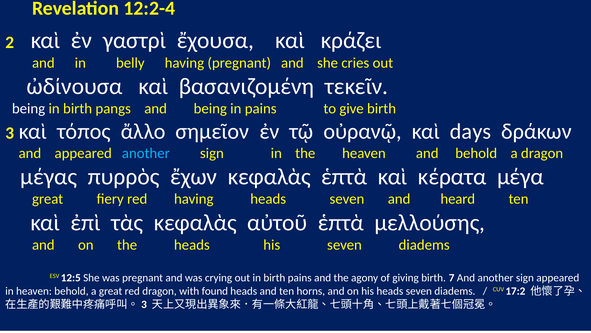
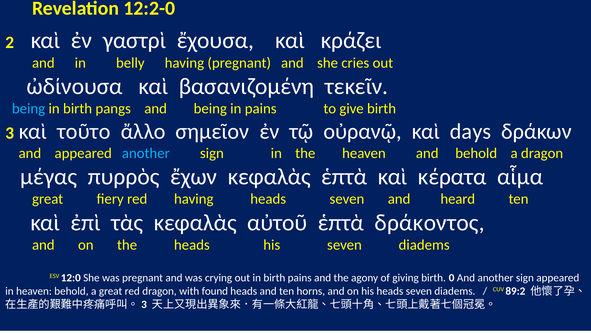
12:2-4: 12:2-4 -> 12:2-0
being at (29, 109) colour: white -> light blue
τόπος: τόπος -> τοῦτο
μέγα: μέγα -> αἷμα
μελλούσης: μελλούσης -> δράκοντος
12:5: 12:5 -> 12:0
7: 7 -> 0
17:2: 17:2 -> 89:2
